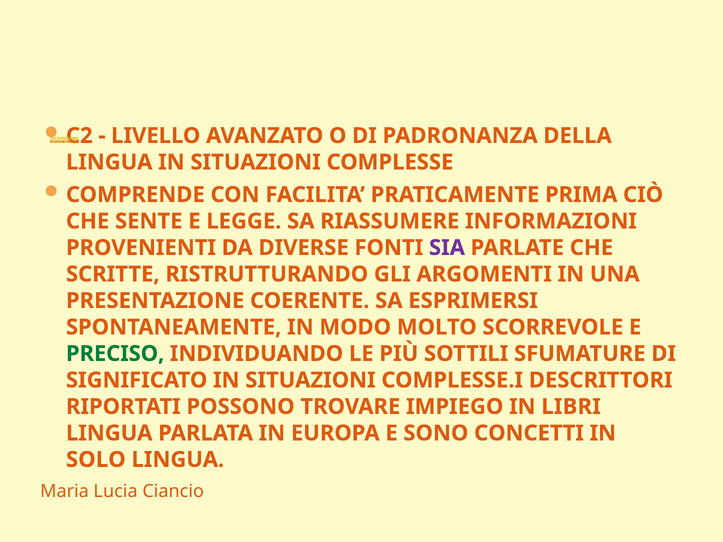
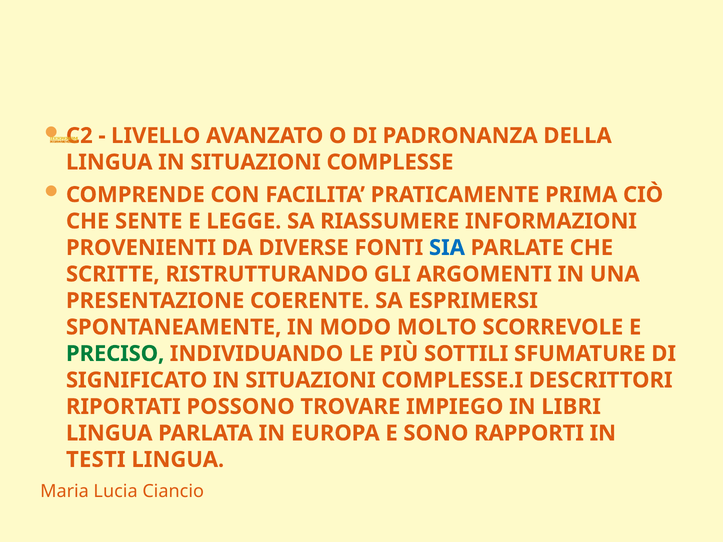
SIA colour: purple -> blue
CONCETTI: CONCETTI -> RAPPORTI
SOLO: SOLO -> TESTI
